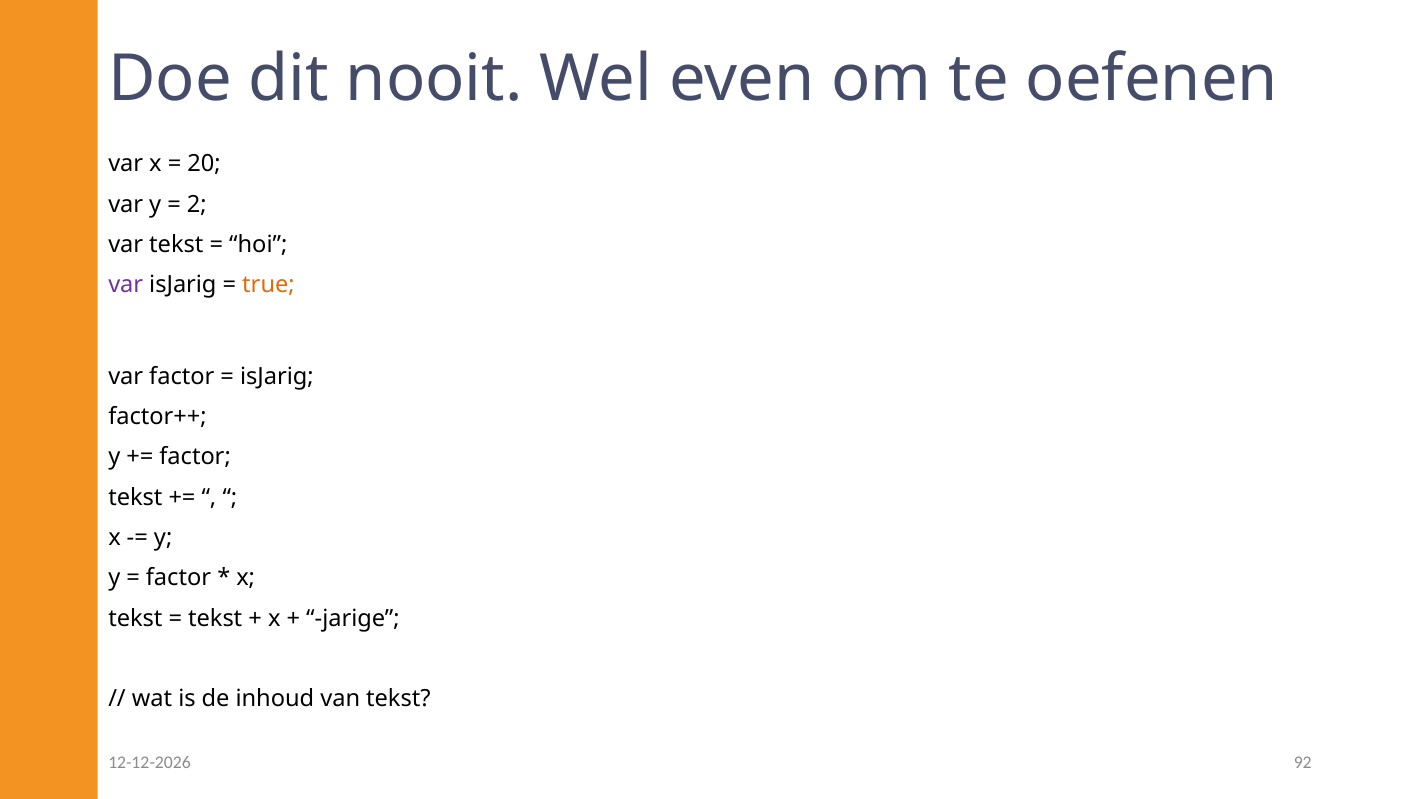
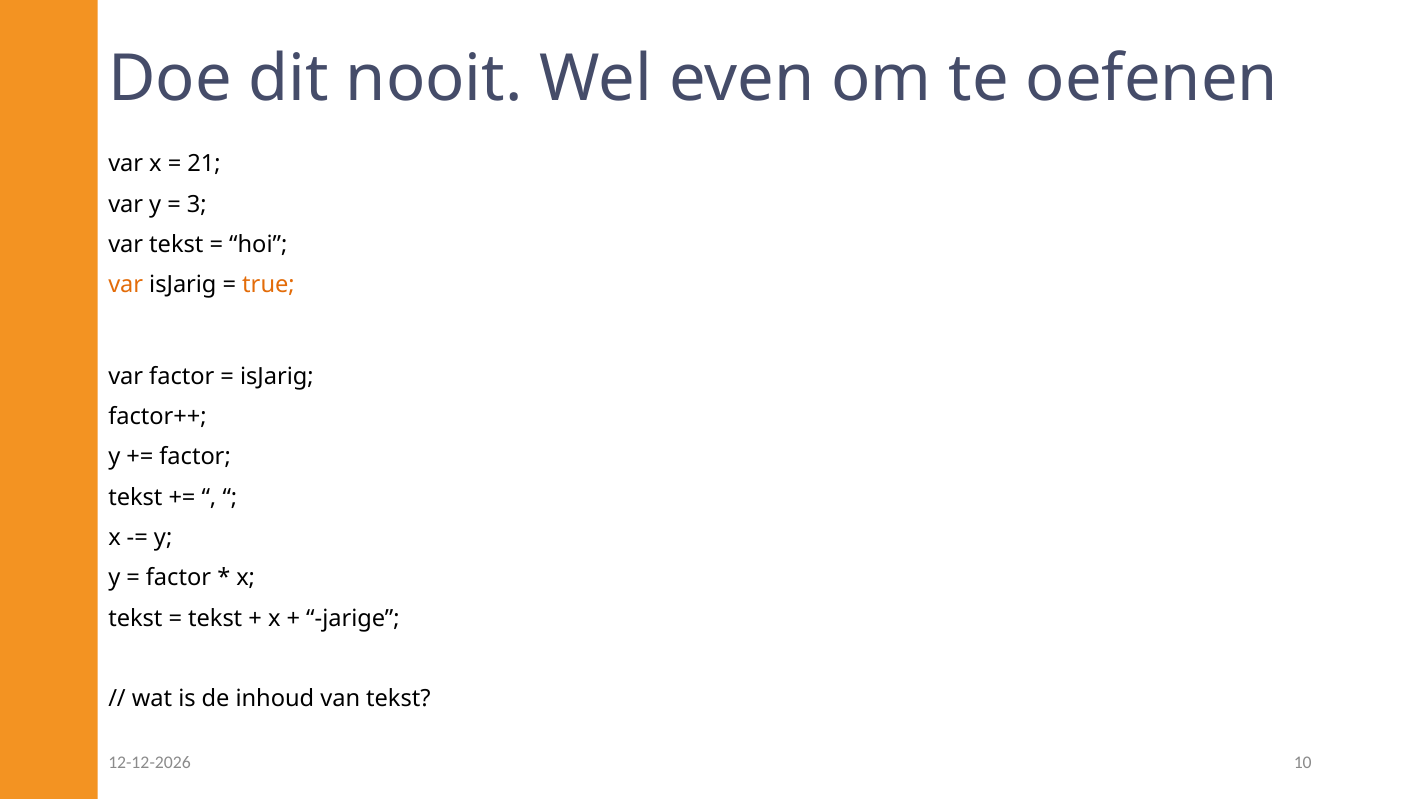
20: 20 -> 21
2: 2 -> 3
var at (126, 285) colour: purple -> orange
92: 92 -> 10
